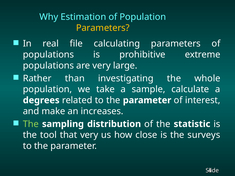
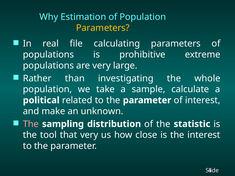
degrees: degrees -> political
increases: increases -> unknown
The at (31, 124) colour: light green -> pink
the surveys: surveys -> interest
